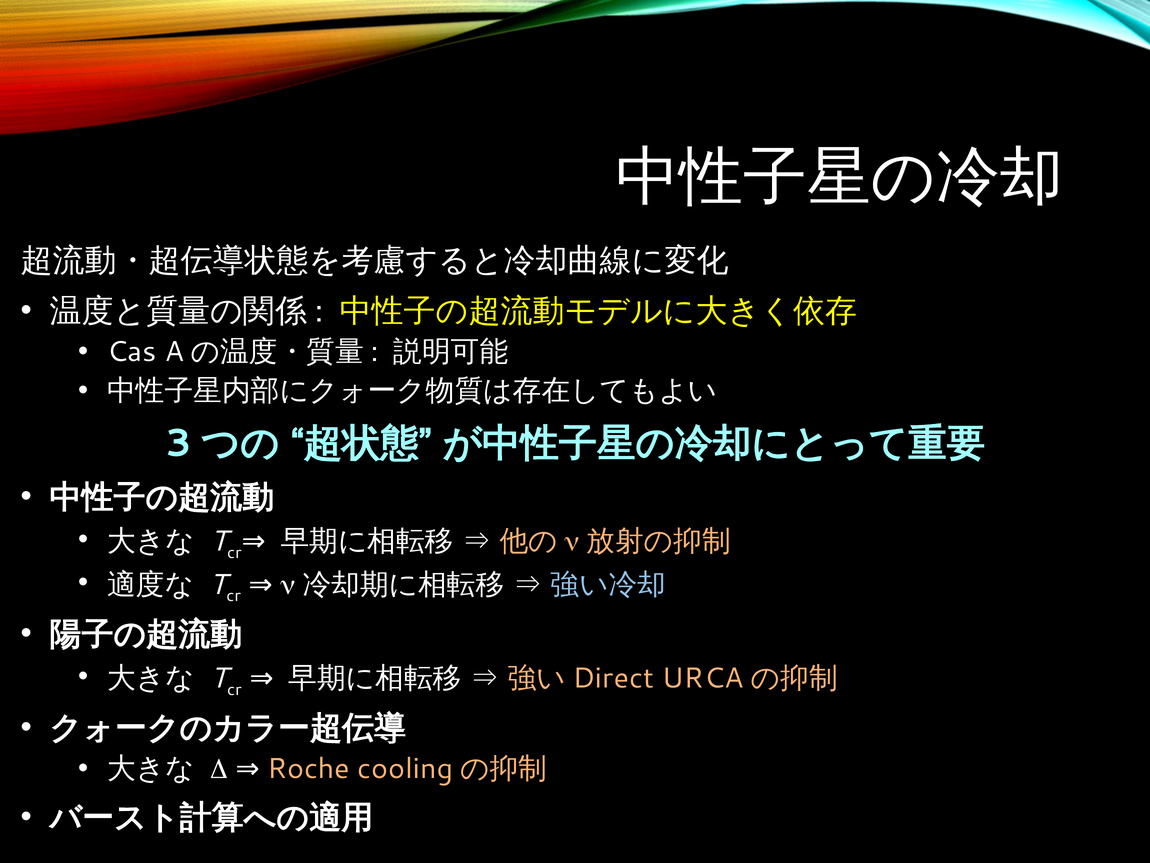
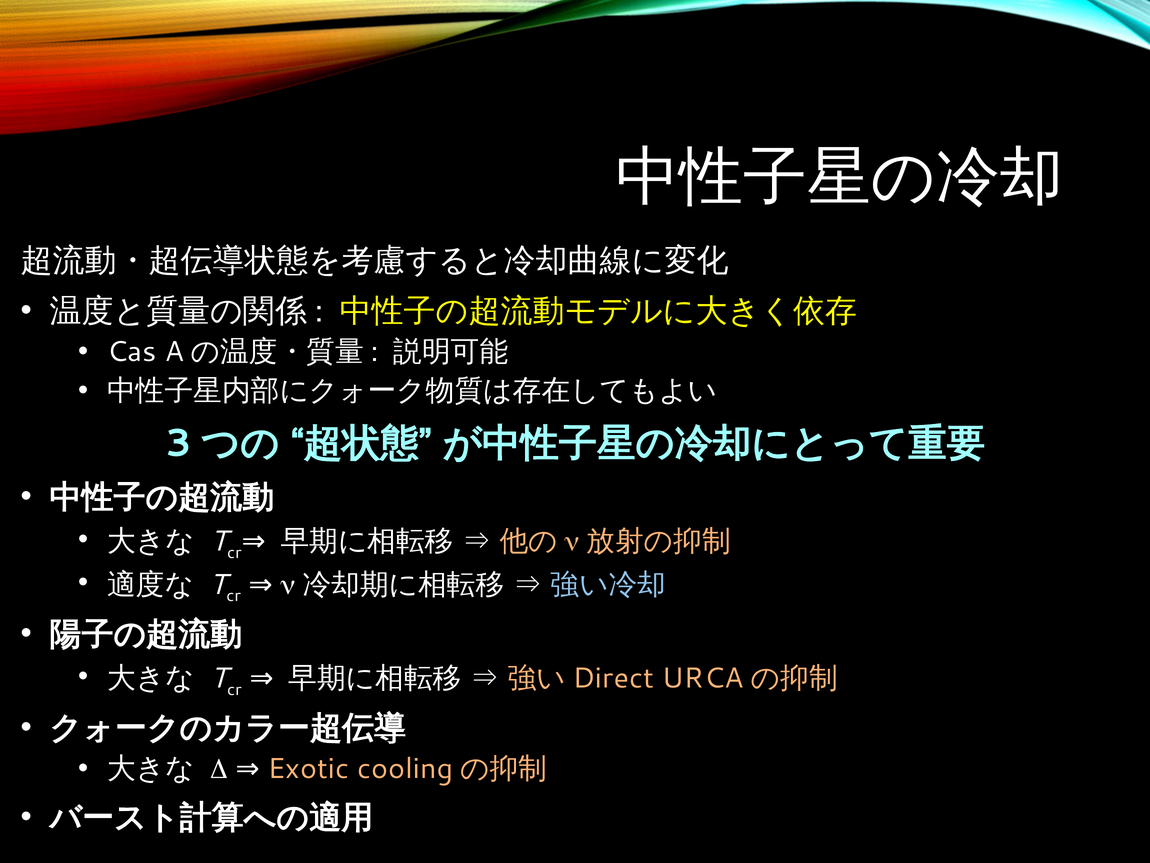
Roche: Roche -> Exotic
